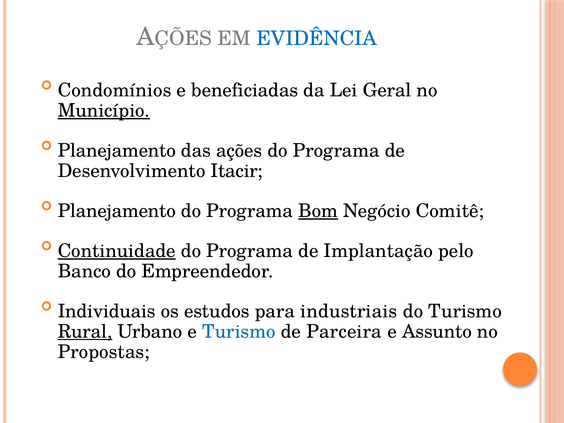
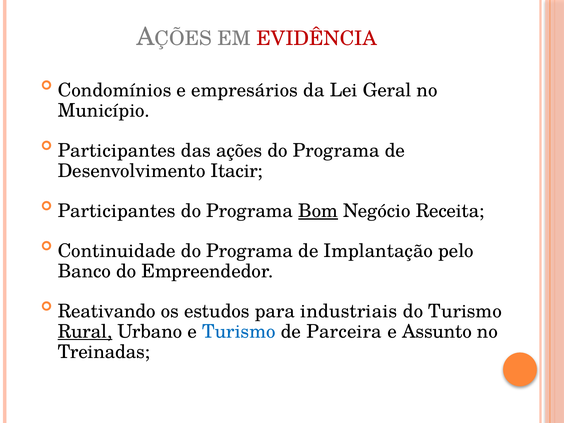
EVIDÊNCIA colour: blue -> red
beneficiadas: beneficiadas -> empresários
Município underline: present -> none
Planejamento at (117, 151): Planejamento -> Participantes
Planejamento at (117, 211): Planejamento -> Participantes
Comitê: Comitê -> Receita
Continuidade underline: present -> none
Individuais: Individuais -> Reativando
Propostas: Propostas -> Treinadas
